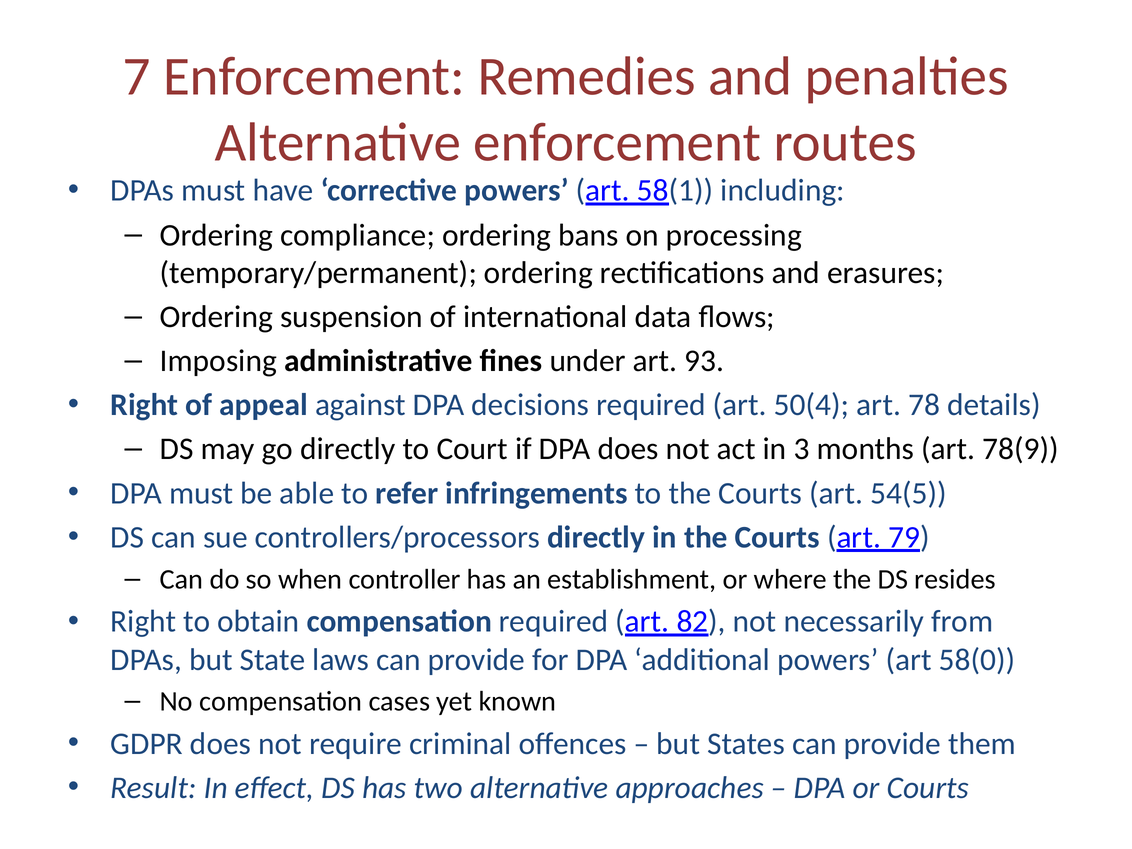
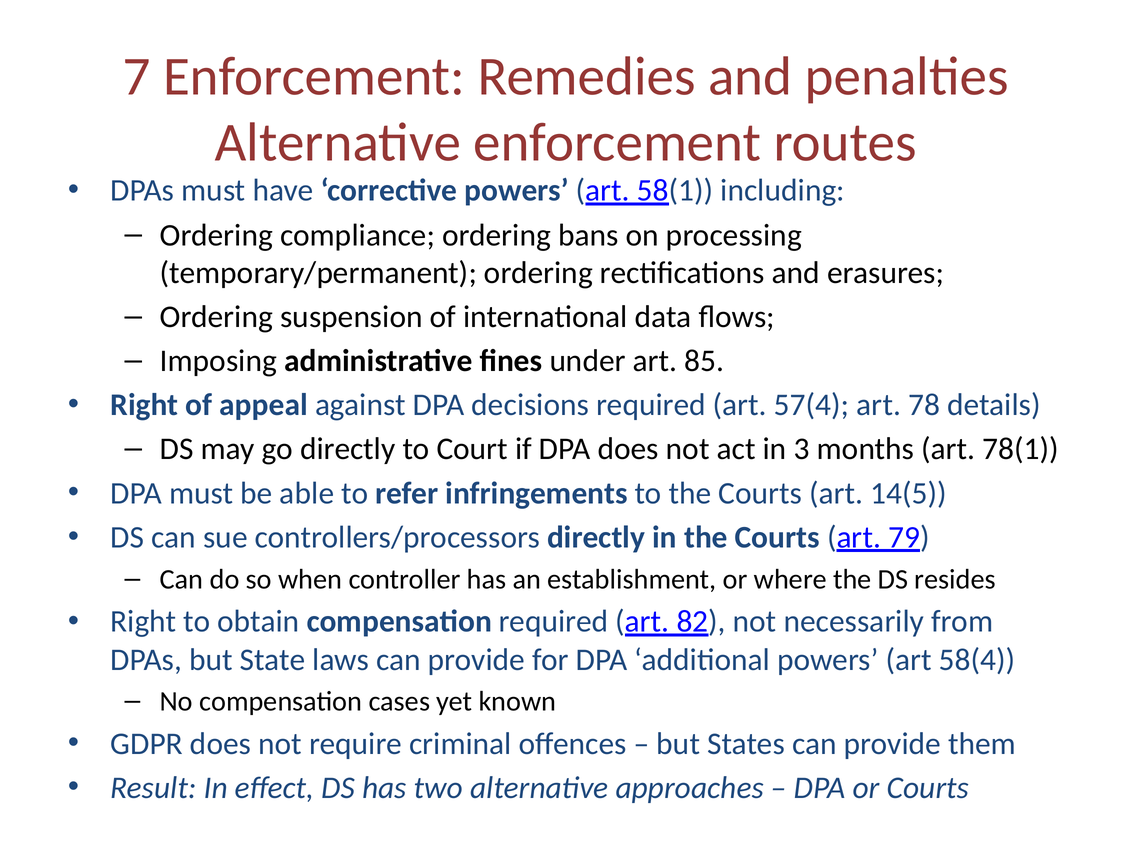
93: 93 -> 85
50(4: 50(4 -> 57(4
78(9: 78(9 -> 78(1
54(5: 54(5 -> 14(5
58(0: 58(0 -> 58(4
